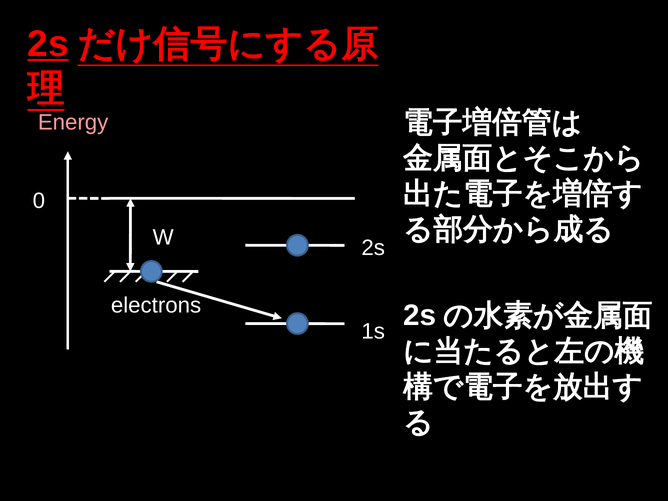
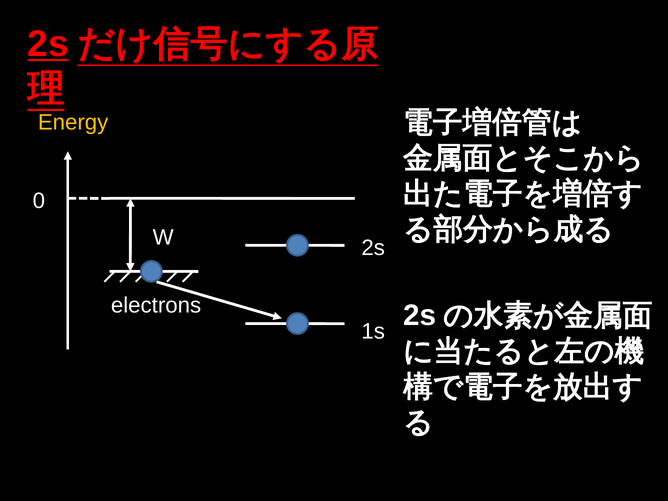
Energy colour: pink -> yellow
